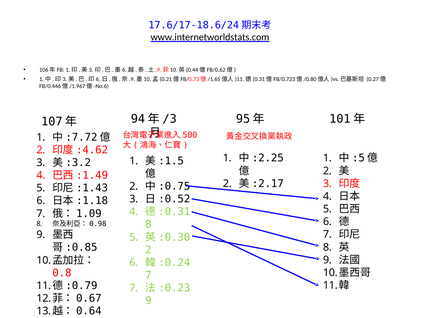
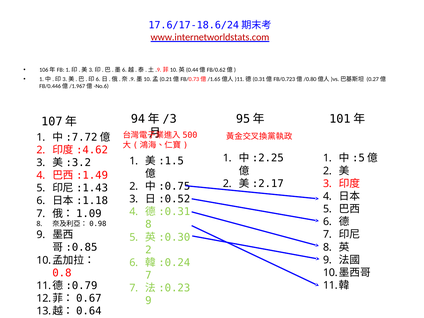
www.internetworldstats.com colour: black -> red
